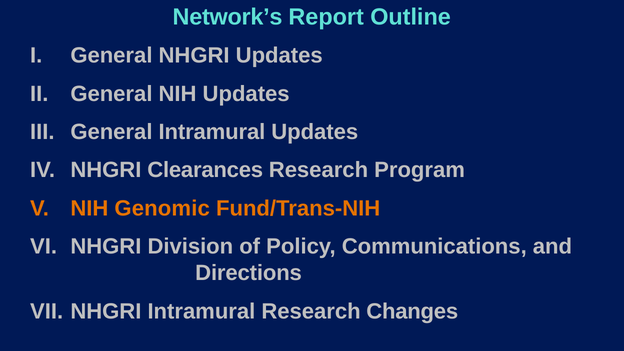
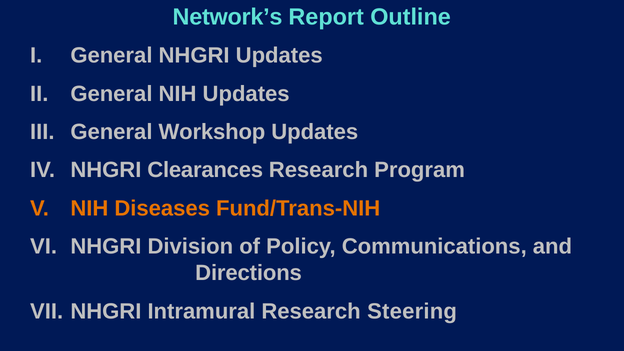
General Intramural: Intramural -> Workshop
Genomic: Genomic -> Diseases
Changes: Changes -> Steering
